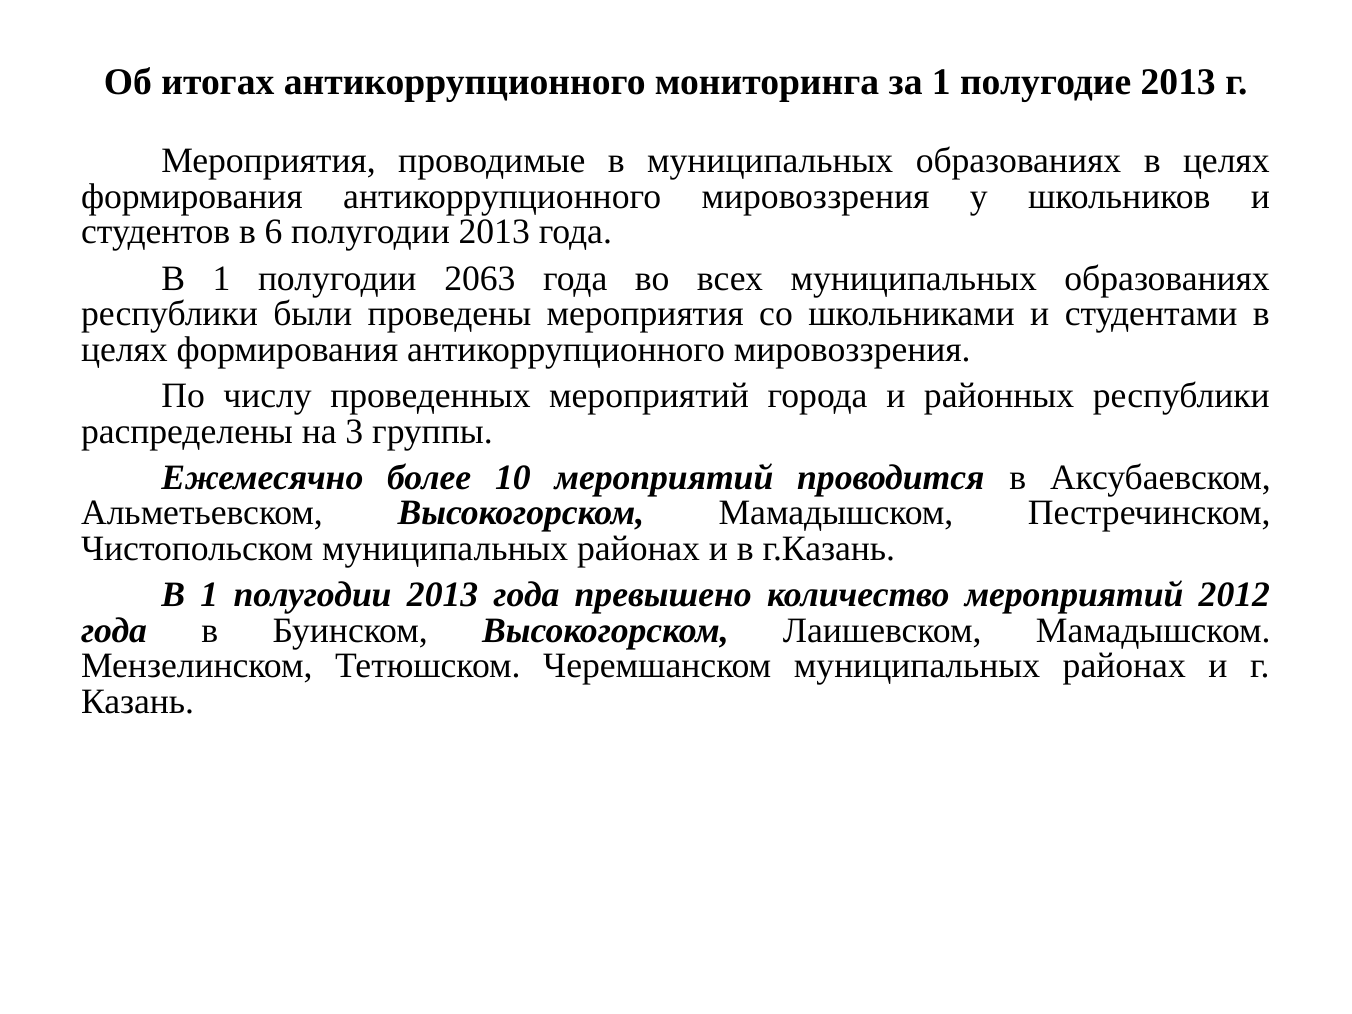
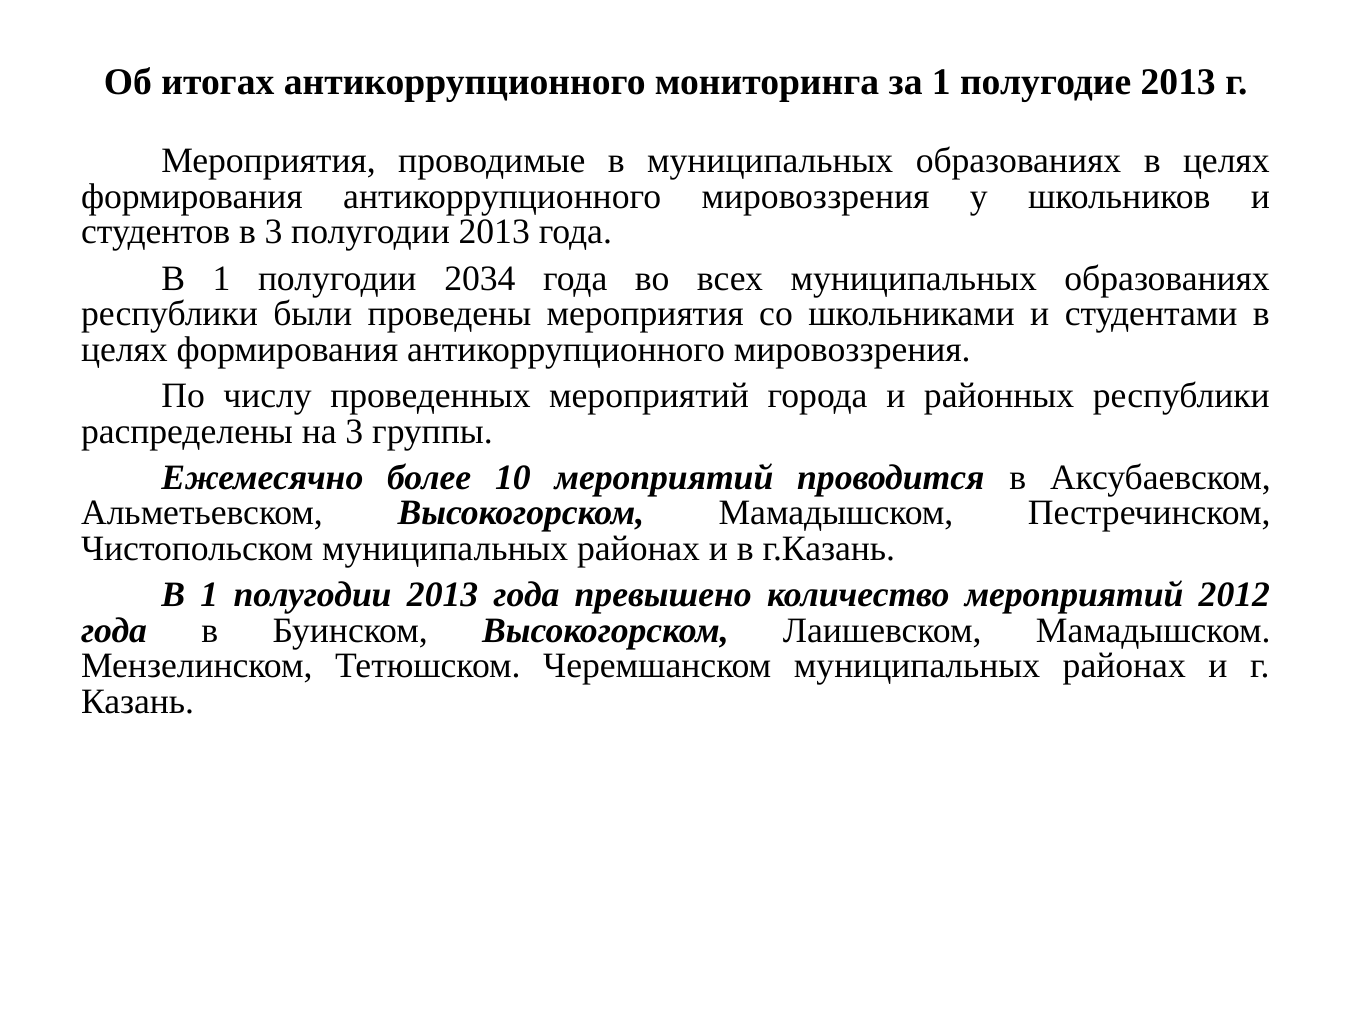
в 6: 6 -> 3
2063: 2063 -> 2034
